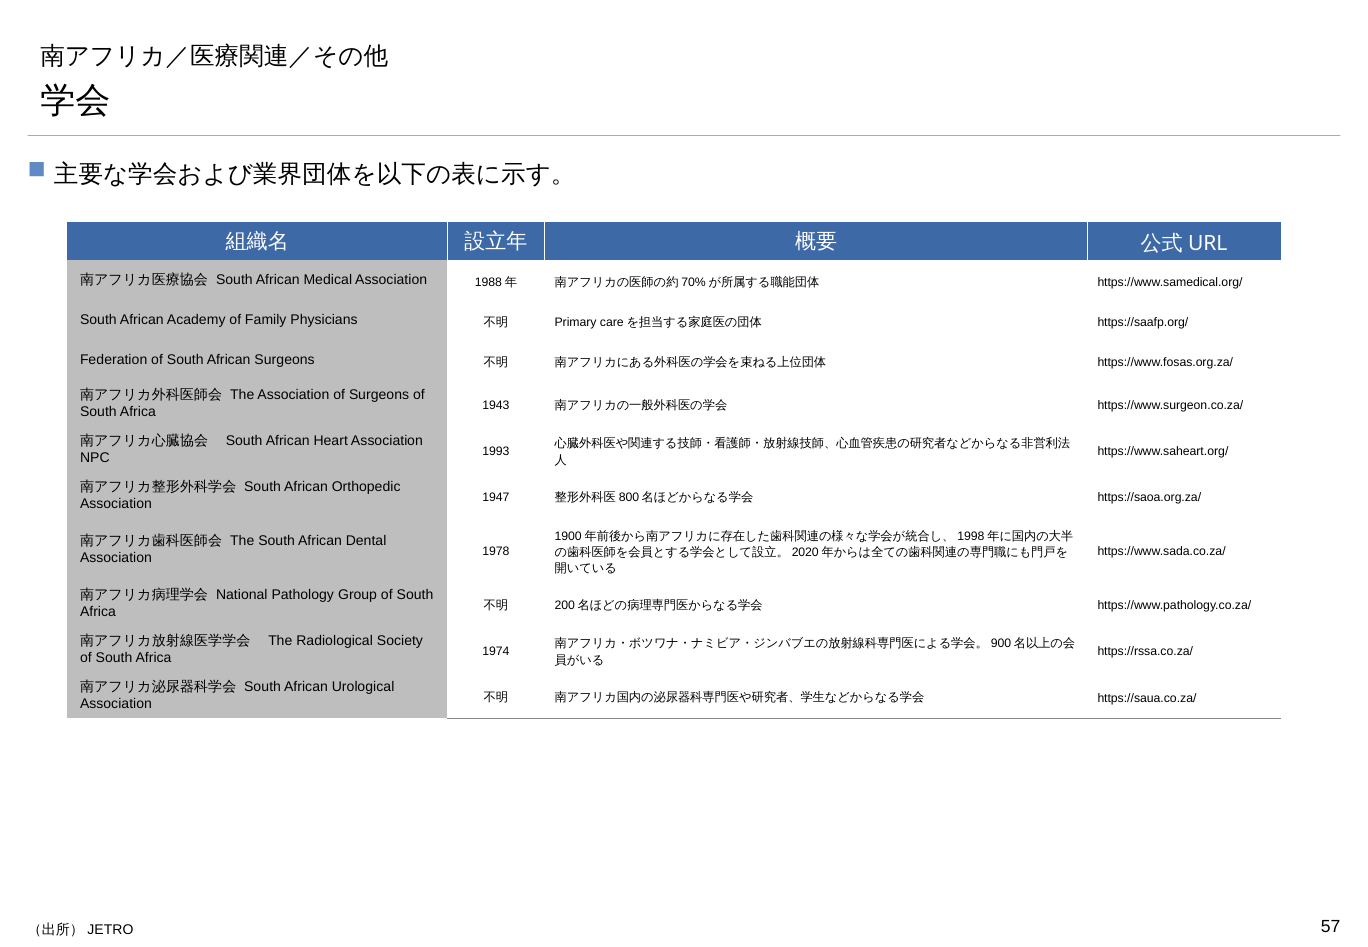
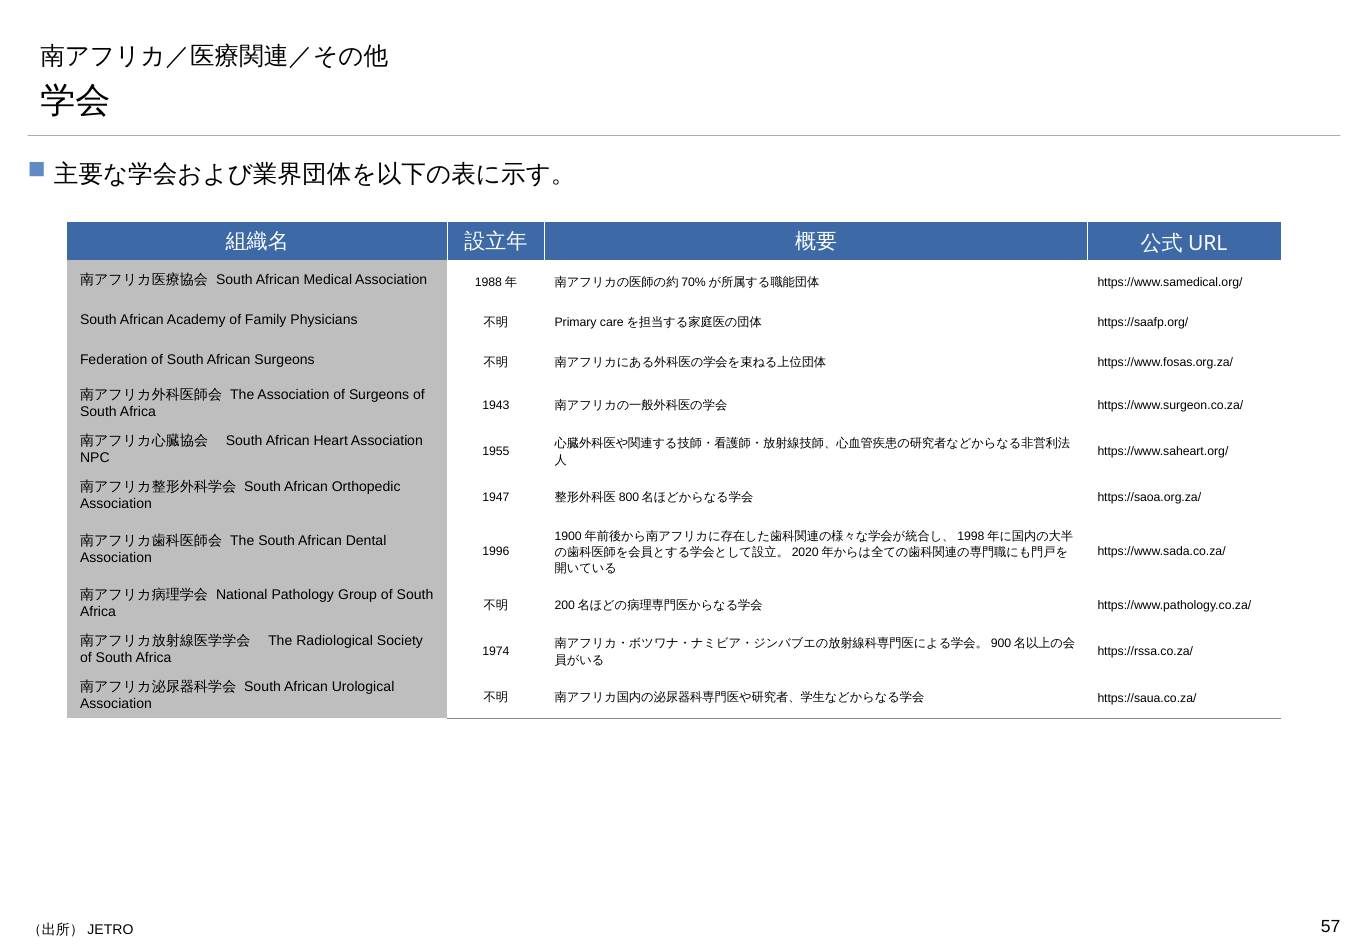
1993: 1993 -> 1955
1978: 1978 -> 1996
